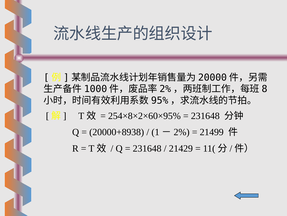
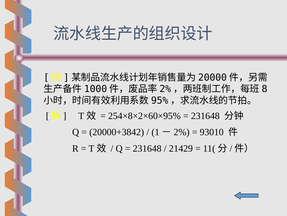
20000+8938: 20000+8938 -> 20000+3842
21499: 21499 -> 93010
